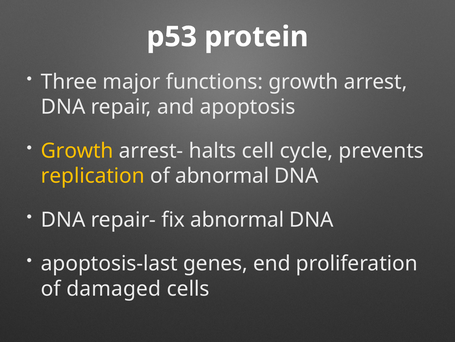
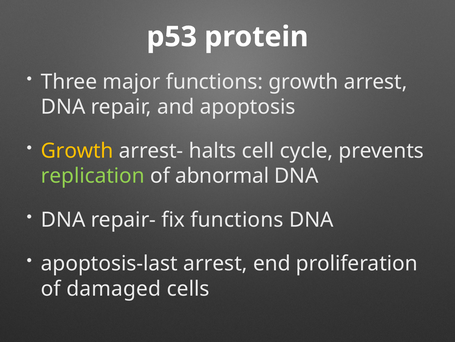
replication colour: yellow -> light green
fix abnormal: abnormal -> functions
apoptosis-last genes: genes -> arrest
